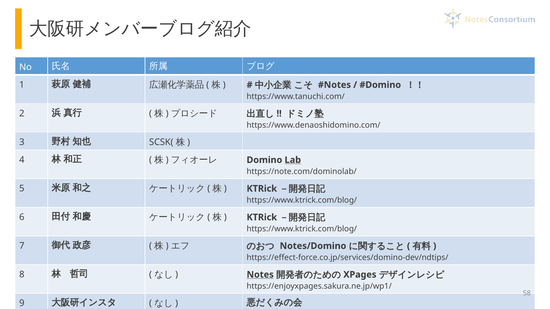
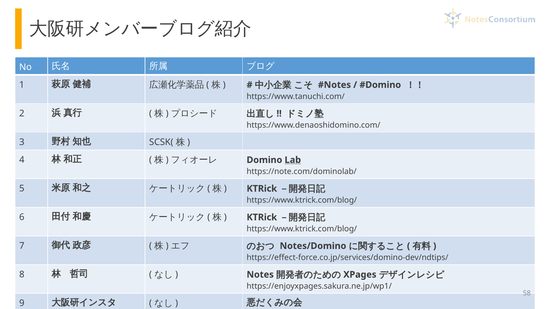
Notes underline: present -> none
